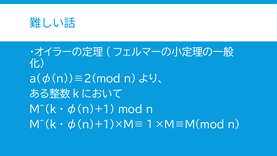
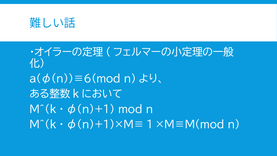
a(φ(n))≡2(mod: a(φ(n))≡2(mod -> a(φ(n))≡6(mod
